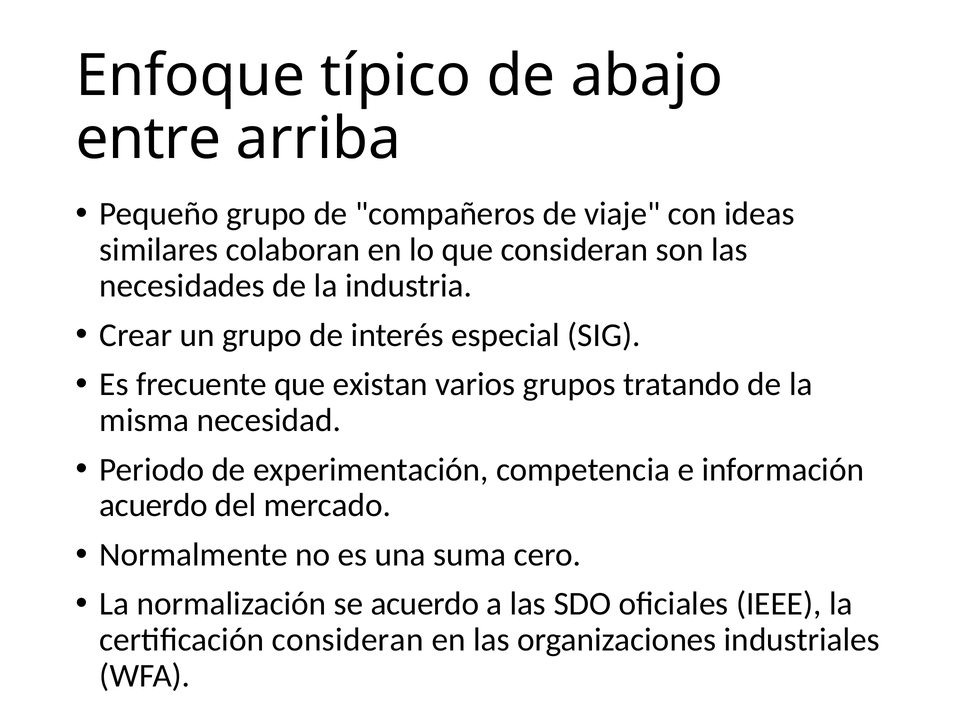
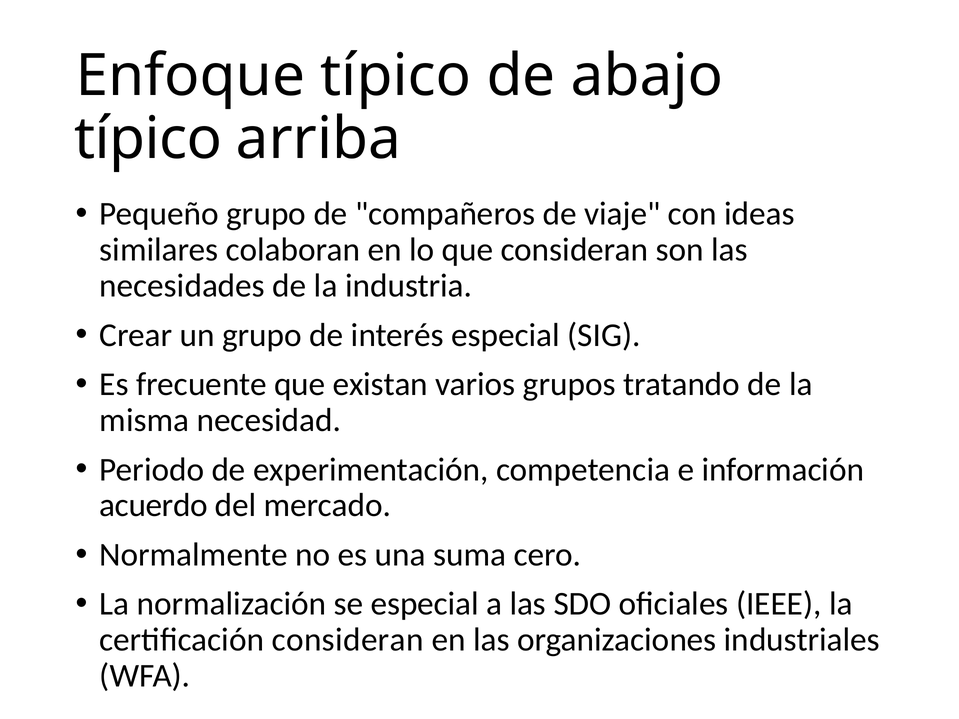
entre at (148, 139): entre -> típico
se acuerdo: acuerdo -> especial
